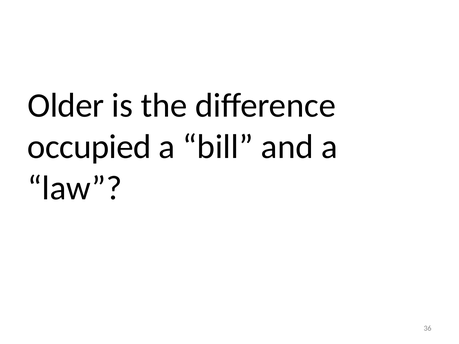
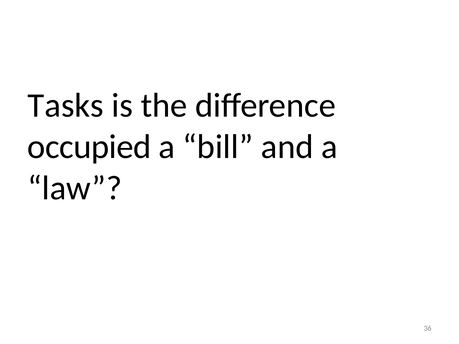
Older: Older -> Tasks
